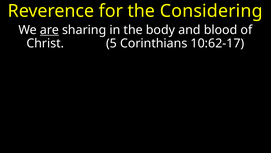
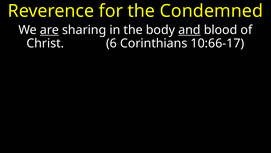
Considering: Considering -> Condemned
and underline: none -> present
5: 5 -> 6
10:62-17: 10:62-17 -> 10:66-17
